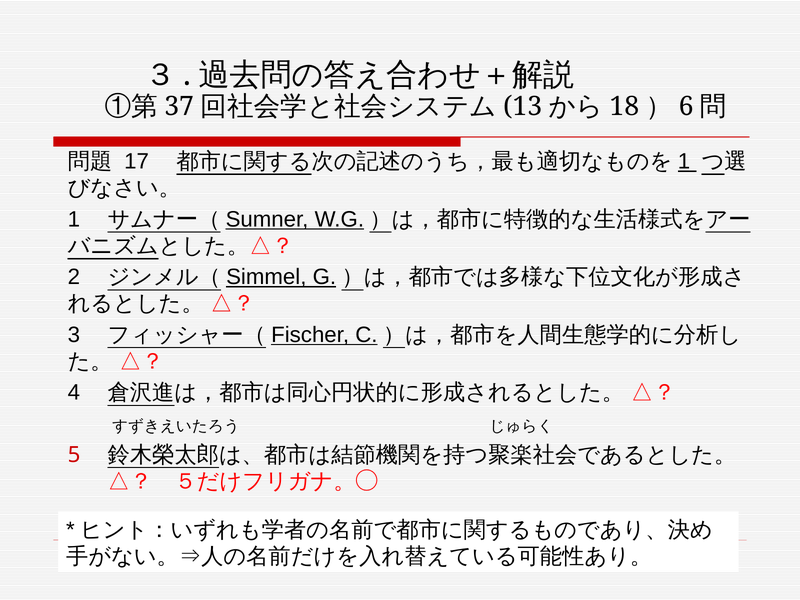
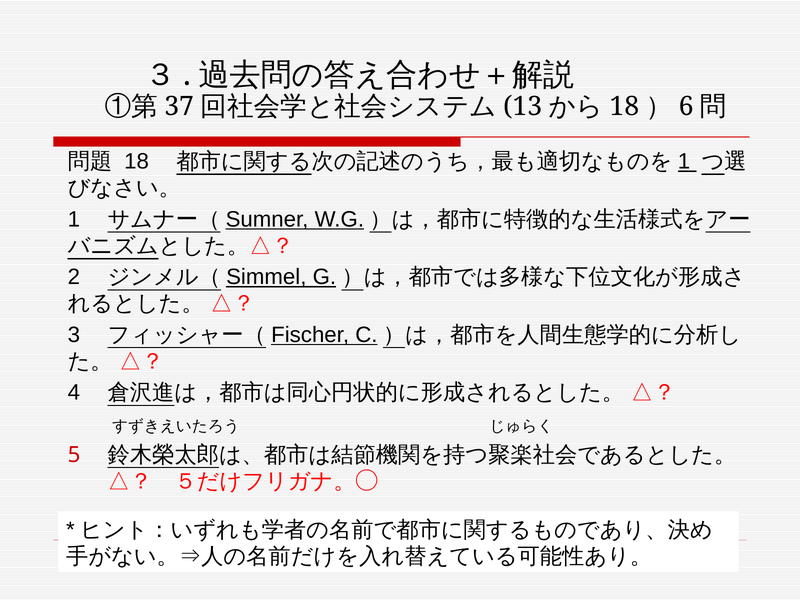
17 at (137, 161): 17 -> 18
